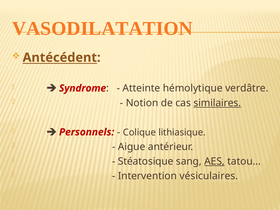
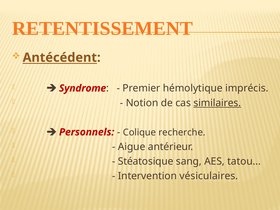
VASODILATATION: VASODILATATION -> RETENTISSEMENT
Atteinte: Atteinte -> Premier
verdâtre: verdâtre -> imprécis
lithiasique: lithiasique -> recherche
AES underline: present -> none
